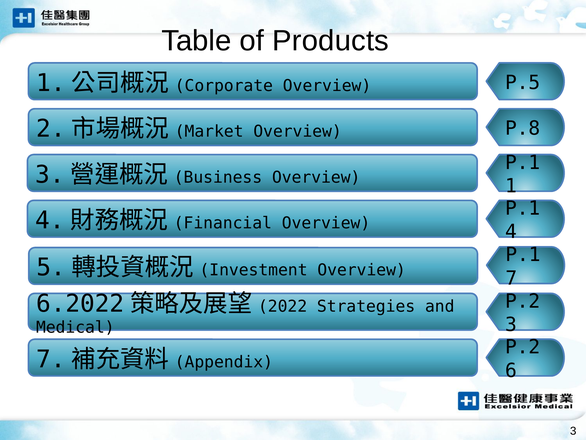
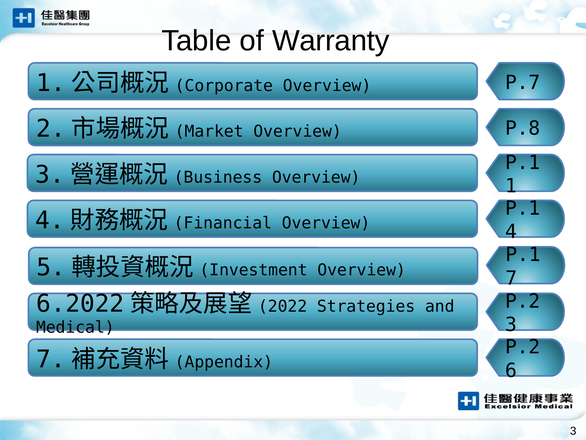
Products: Products -> Warranty
P.5: P.5 -> P.7
